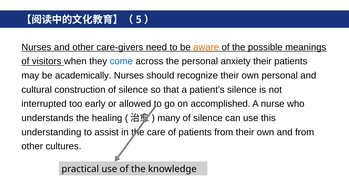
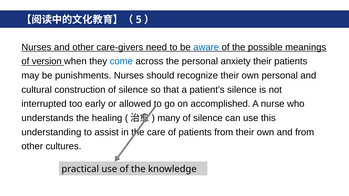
aware colour: orange -> blue
visitors: visitors -> version
academically: academically -> punishments
